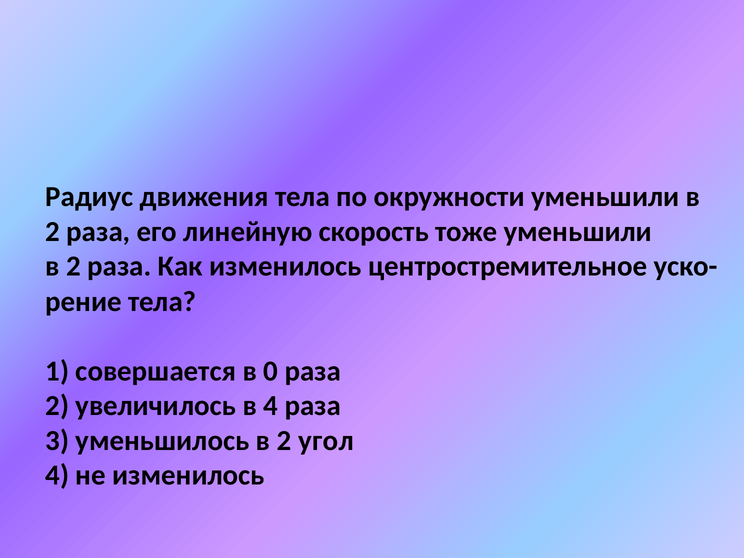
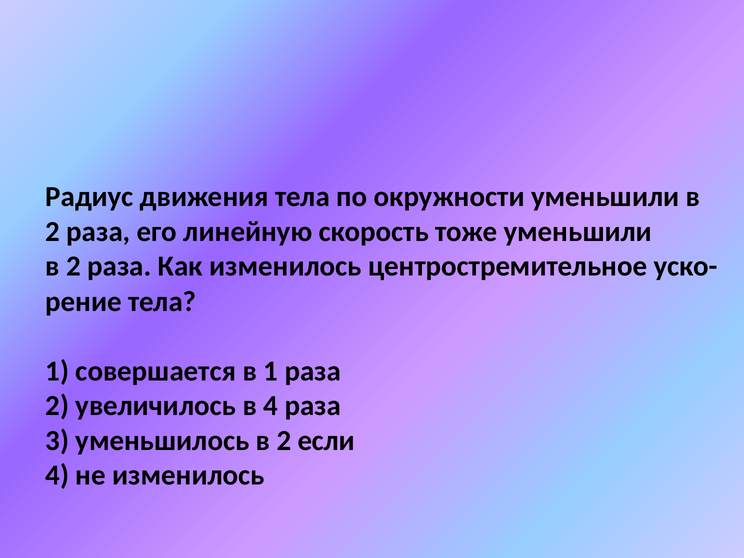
в 0: 0 -> 1
угол: угол -> если
